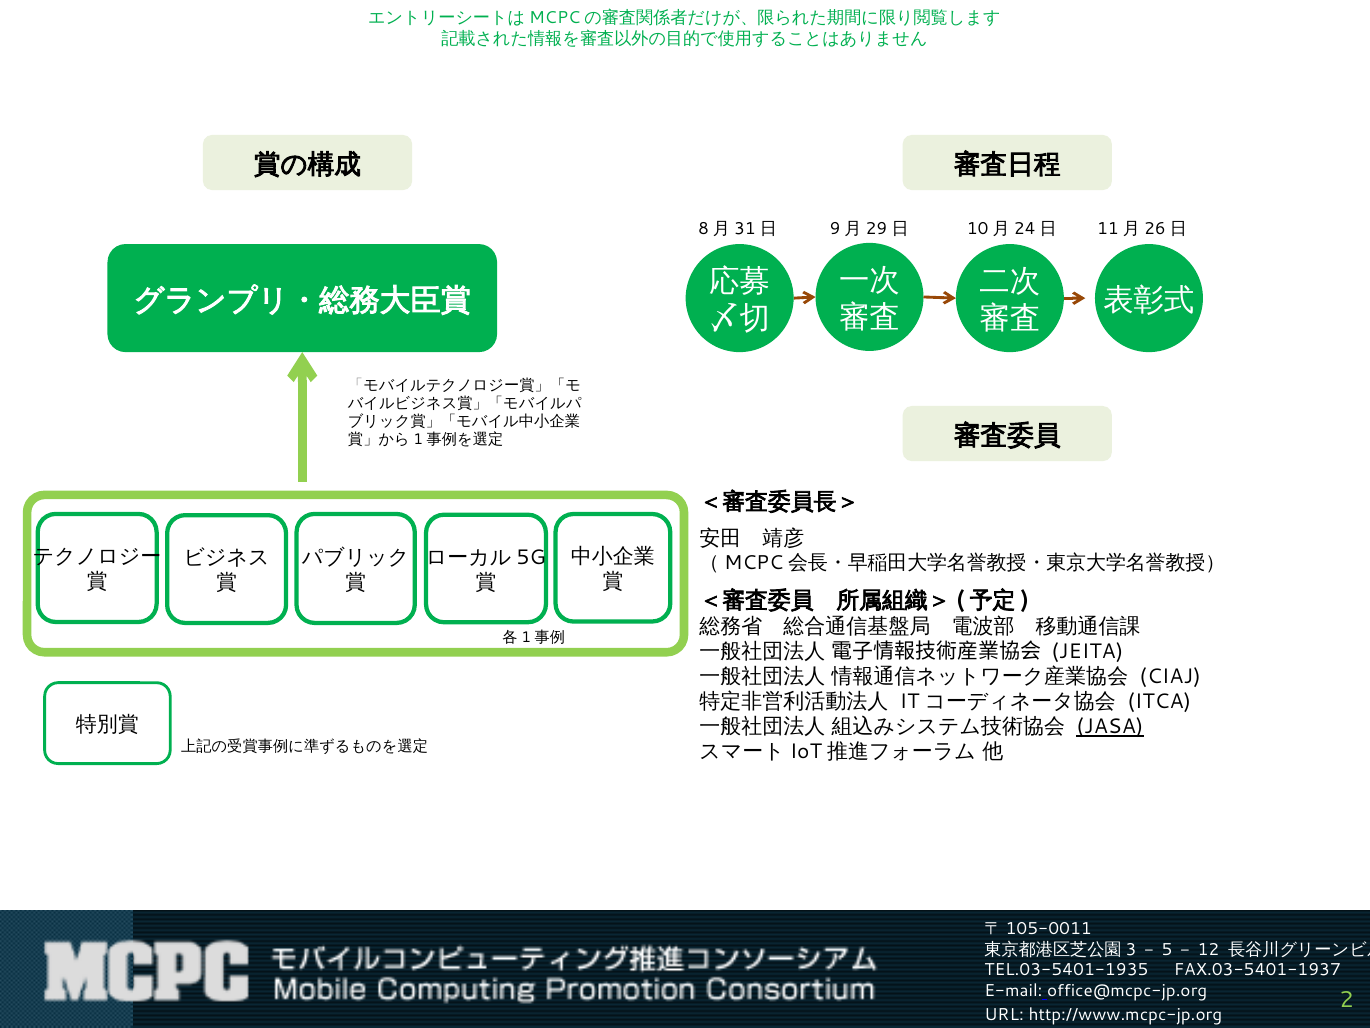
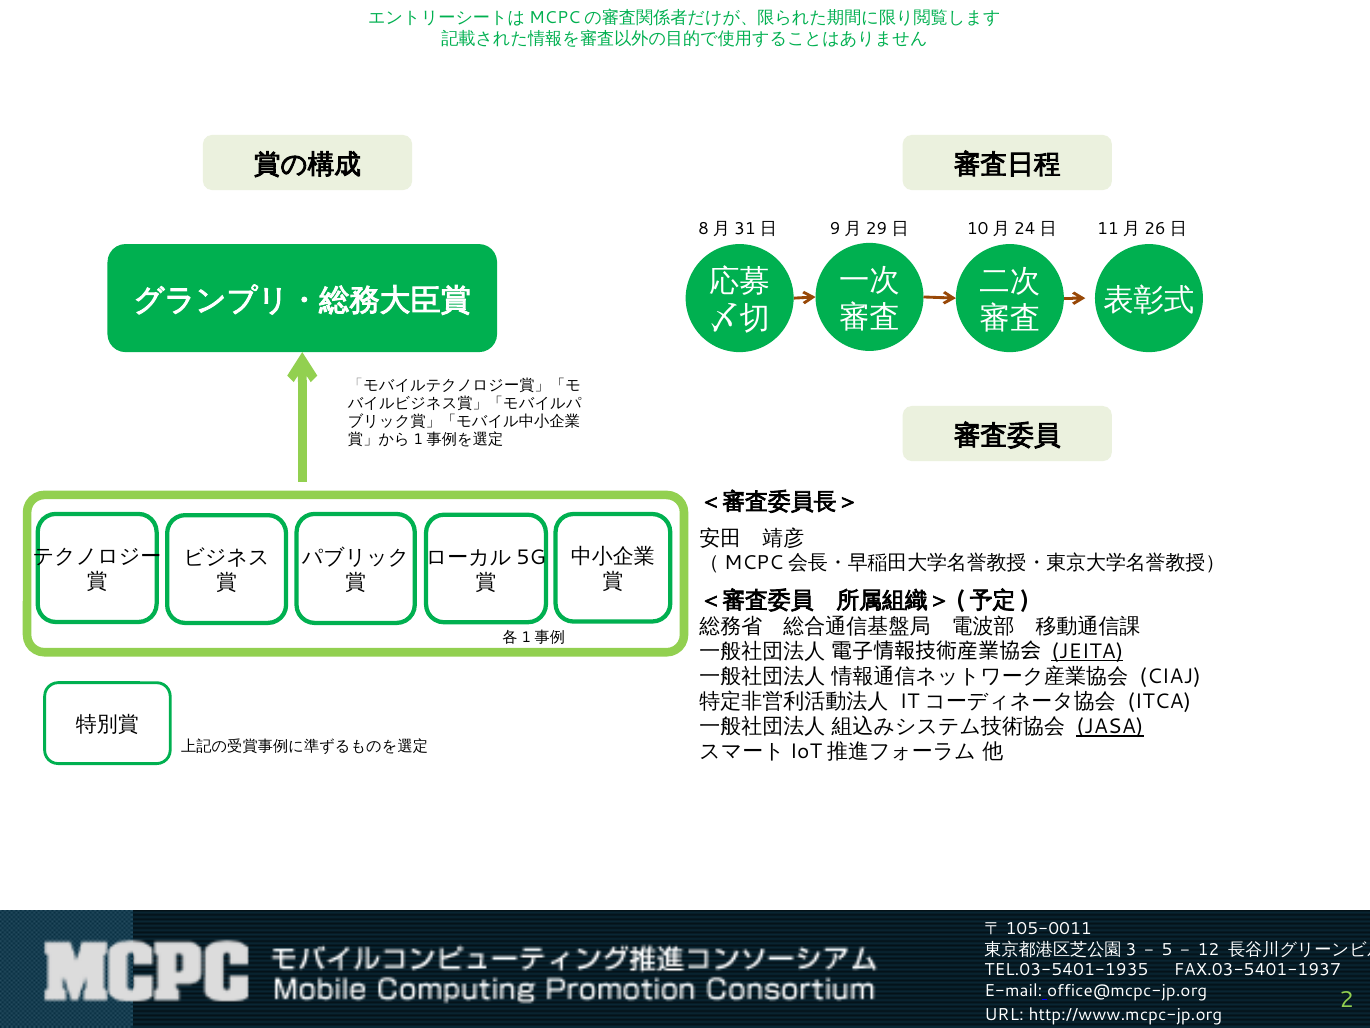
JEITA underline: none -> present
